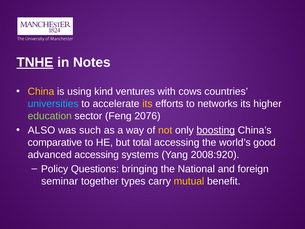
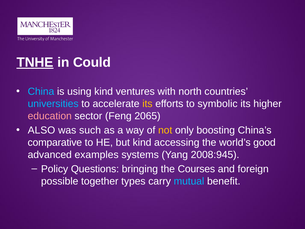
Notes: Notes -> Could
China colour: yellow -> light blue
cows: cows -> north
networks: networks -> symbolic
education colour: light green -> pink
2076: 2076 -> 2065
boosting underline: present -> none
but total: total -> kind
advanced accessing: accessing -> examples
2008:920: 2008:920 -> 2008:945
National: National -> Courses
seminar: seminar -> possible
mutual colour: yellow -> light blue
